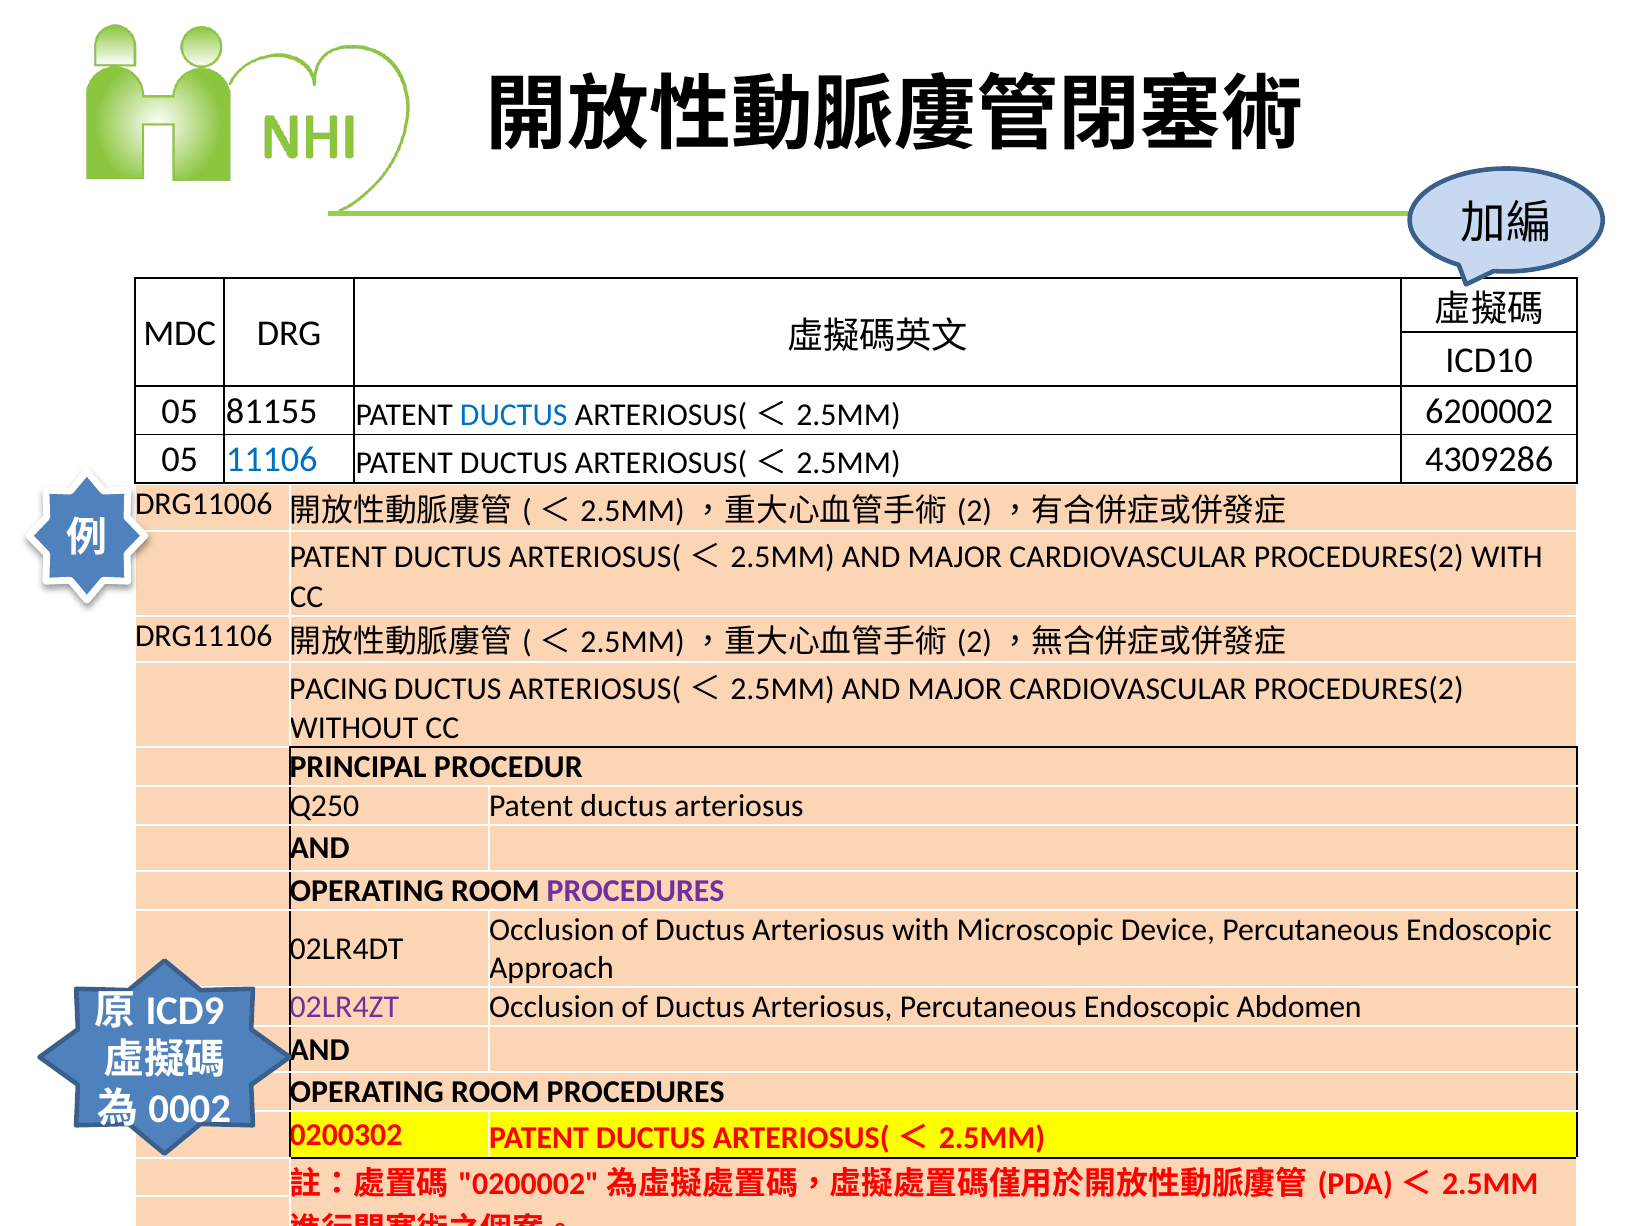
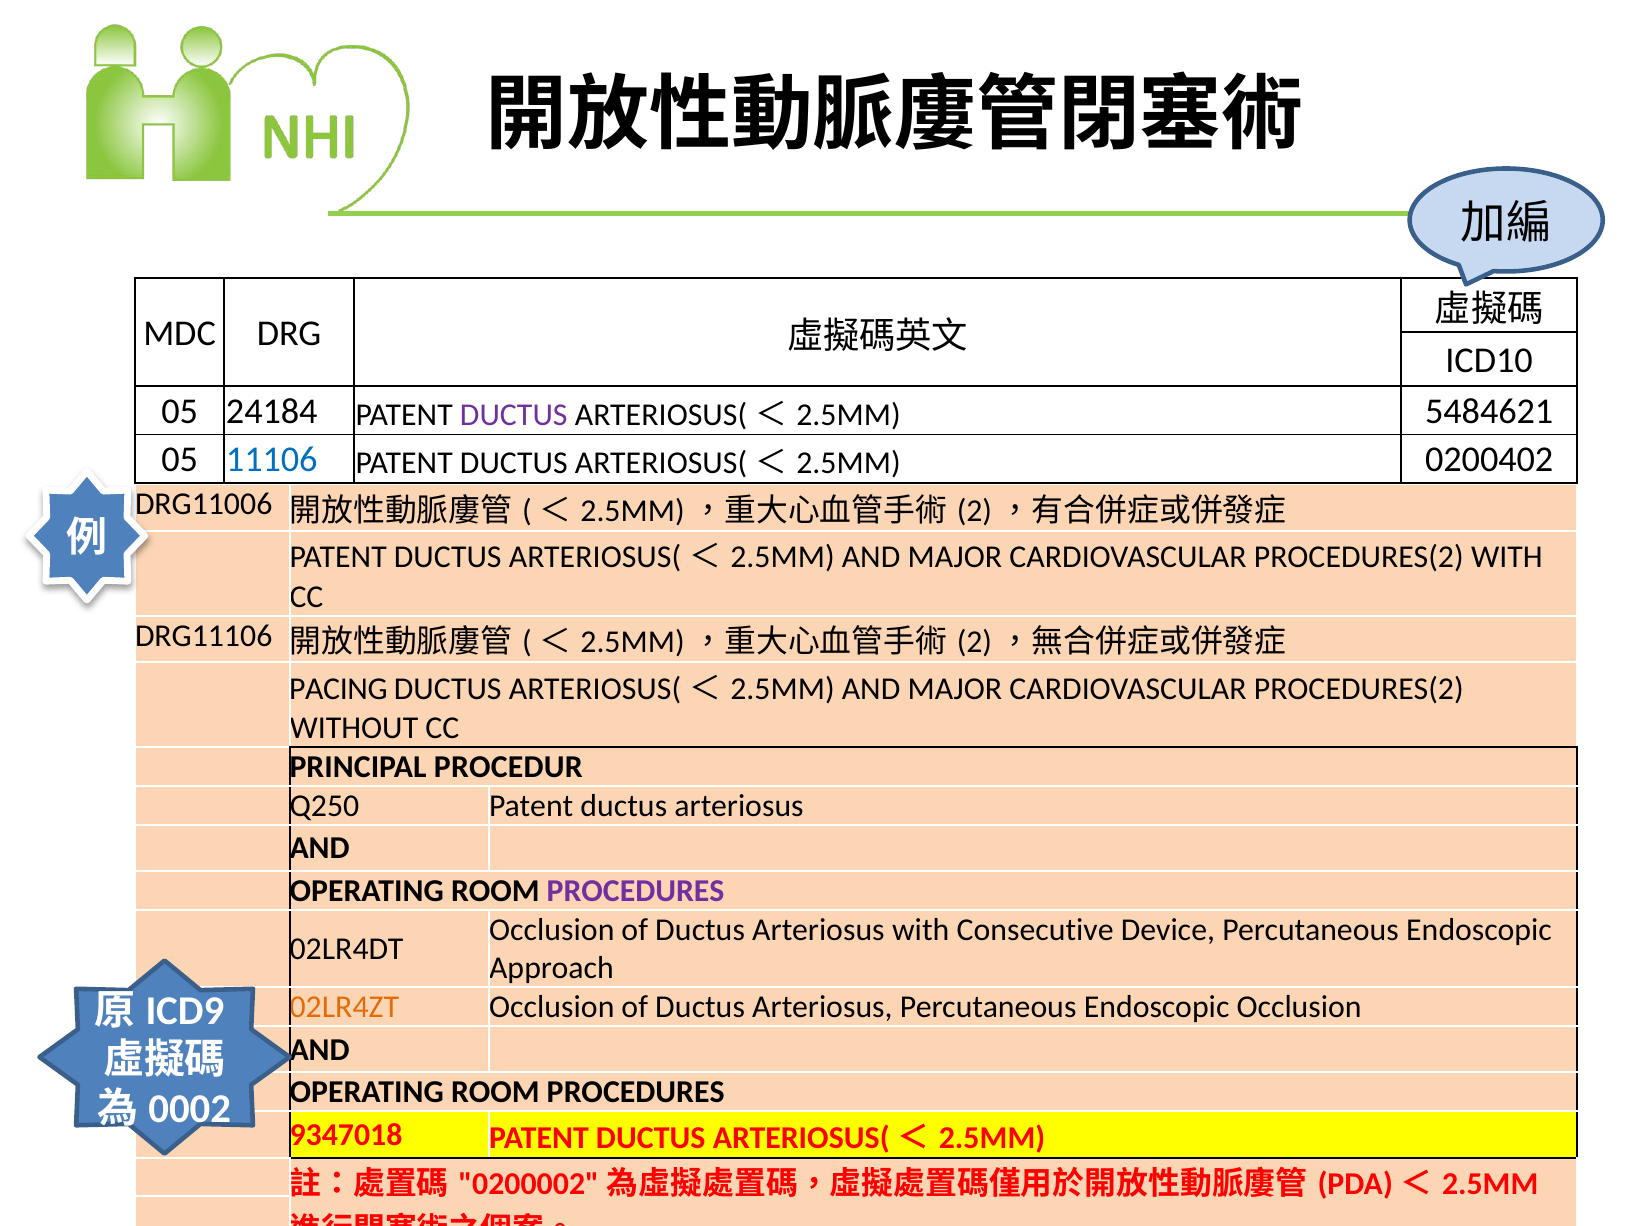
81155: 81155 -> 24184
DUCTUS at (514, 415) colour: blue -> purple
6200002: 6200002 -> 5484621
4309286: 4309286 -> 0200402
Microscopic: Microscopic -> Consecutive
02LR4ZT colour: purple -> orange
Endoscopic Abdomen: Abdomen -> Occlusion
0200302: 0200302 -> 9347018
